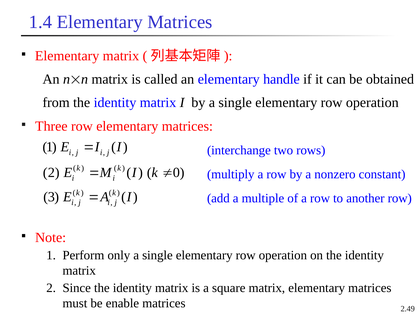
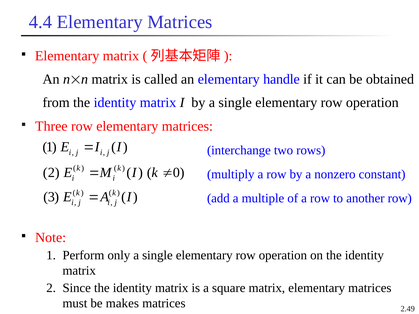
1.4: 1.4 -> 4.4
enable: enable -> makes
